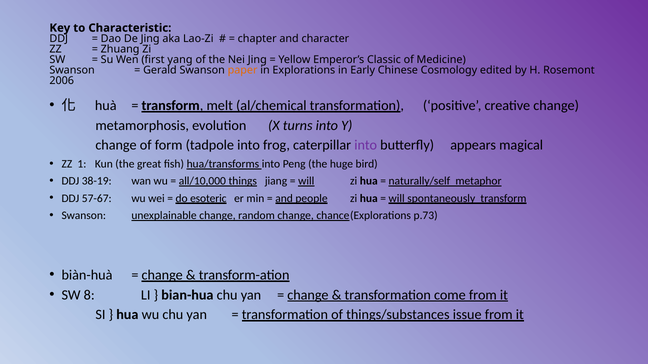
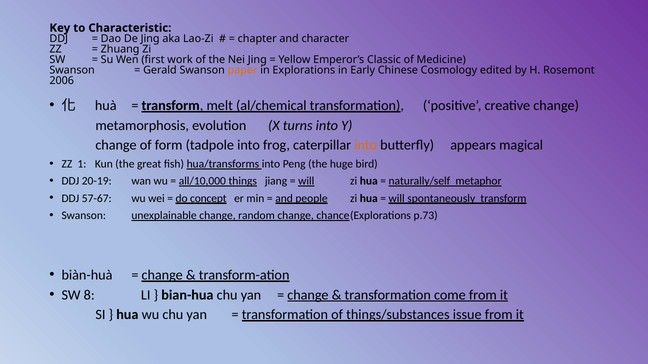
yang: yang -> work
into at (366, 145) colour: purple -> orange
38-19: 38-19 -> 20-19
esoteric: esoteric -> concept
